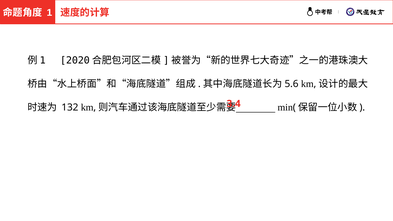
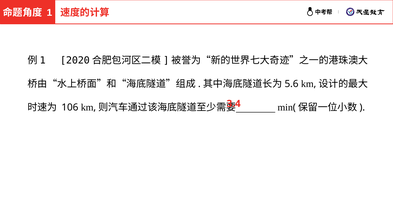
132: 132 -> 106
